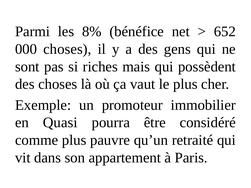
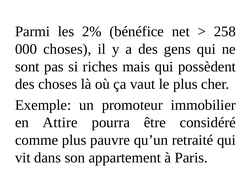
8%: 8% -> 2%
652: 652 -> 258
Quasi: Quasi -> Attire
